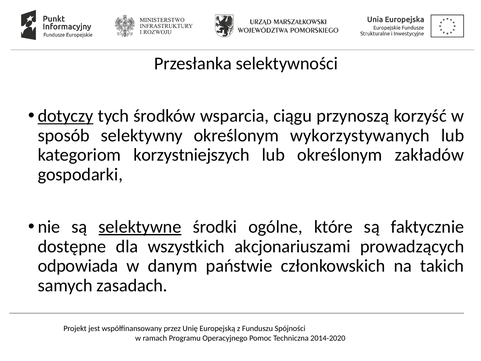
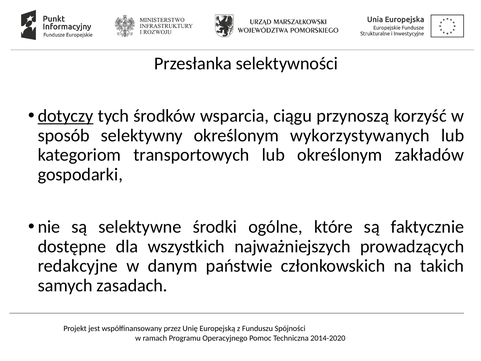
korzystniejszych: korzystniejszych -> transportowych
selektywne underline: present -> none
akcjonariuszami: akcjonariuszami -> najważniejszych
odpowiada: odpowiada -> redakcyjne
